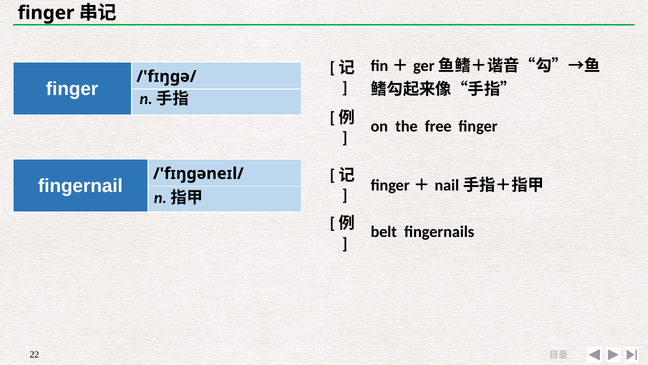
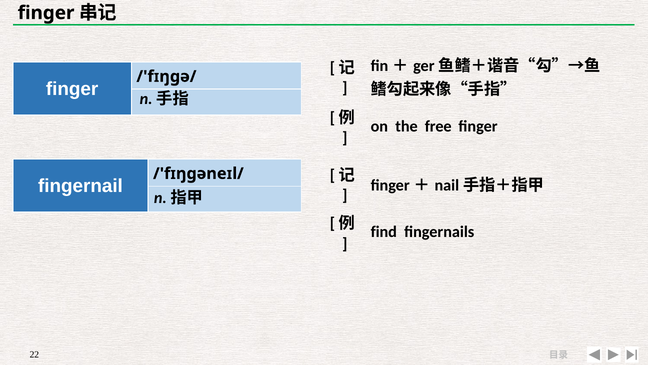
belt: belt -> find
